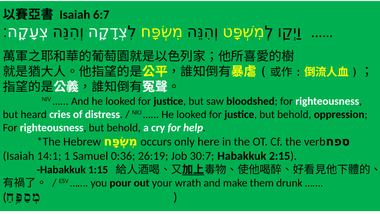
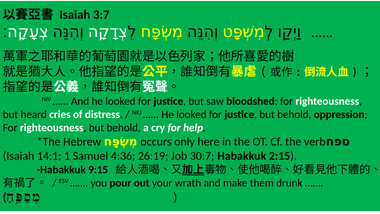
6:7: 6:7 -> 3:7
0:36: 0:36 -> 4:36
1:15: 1:15 -> 9:15
